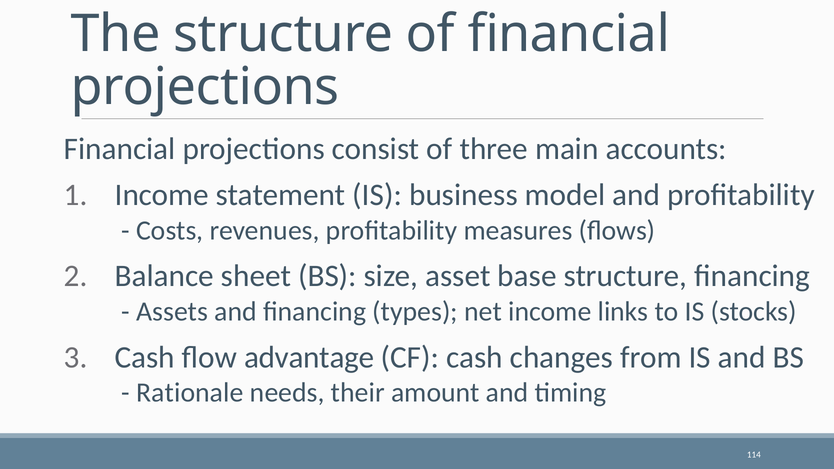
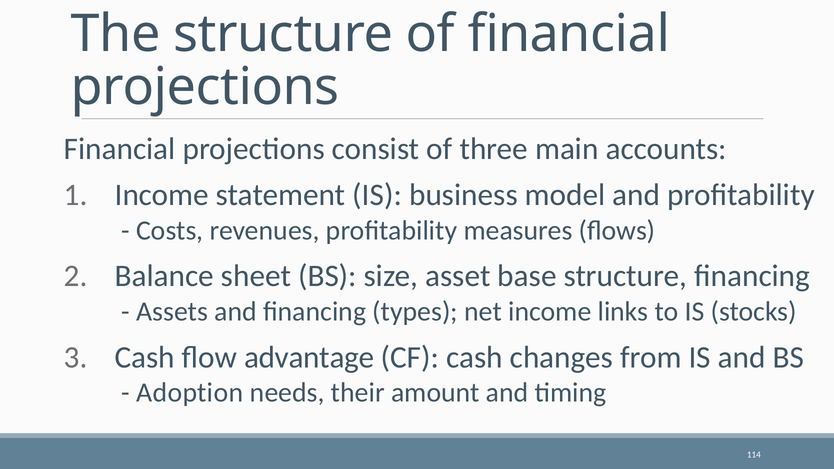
Rationale: Rationale -> Adoption
